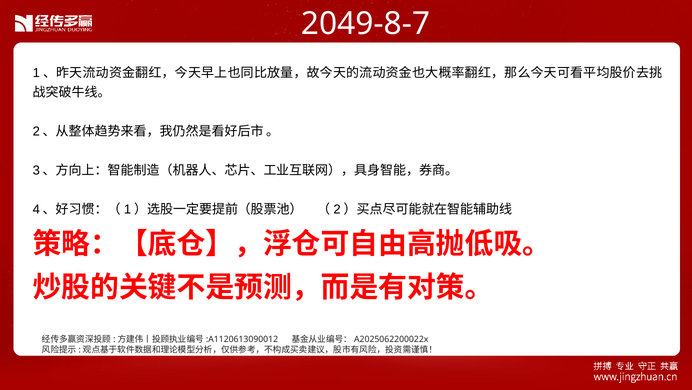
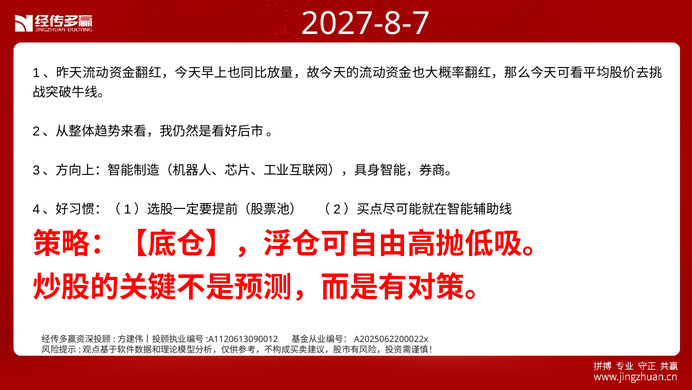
2049-8-7: 2049-8-7 -> 2027-8-7
